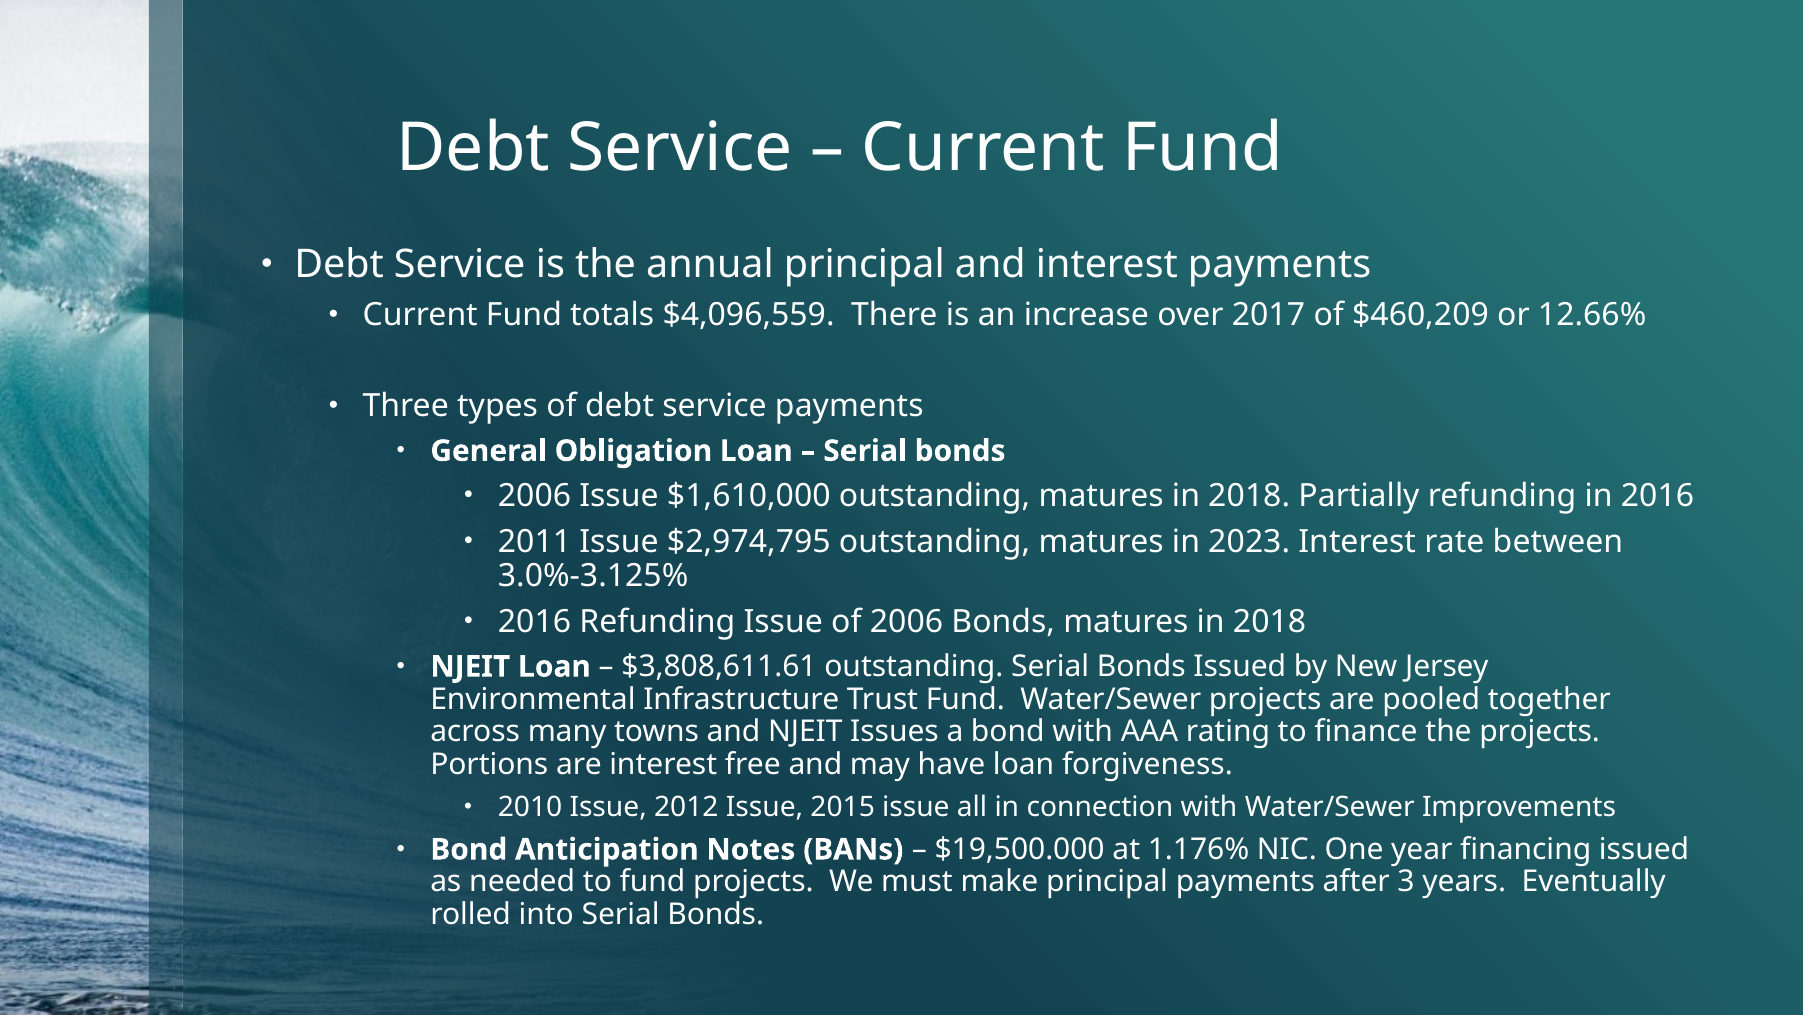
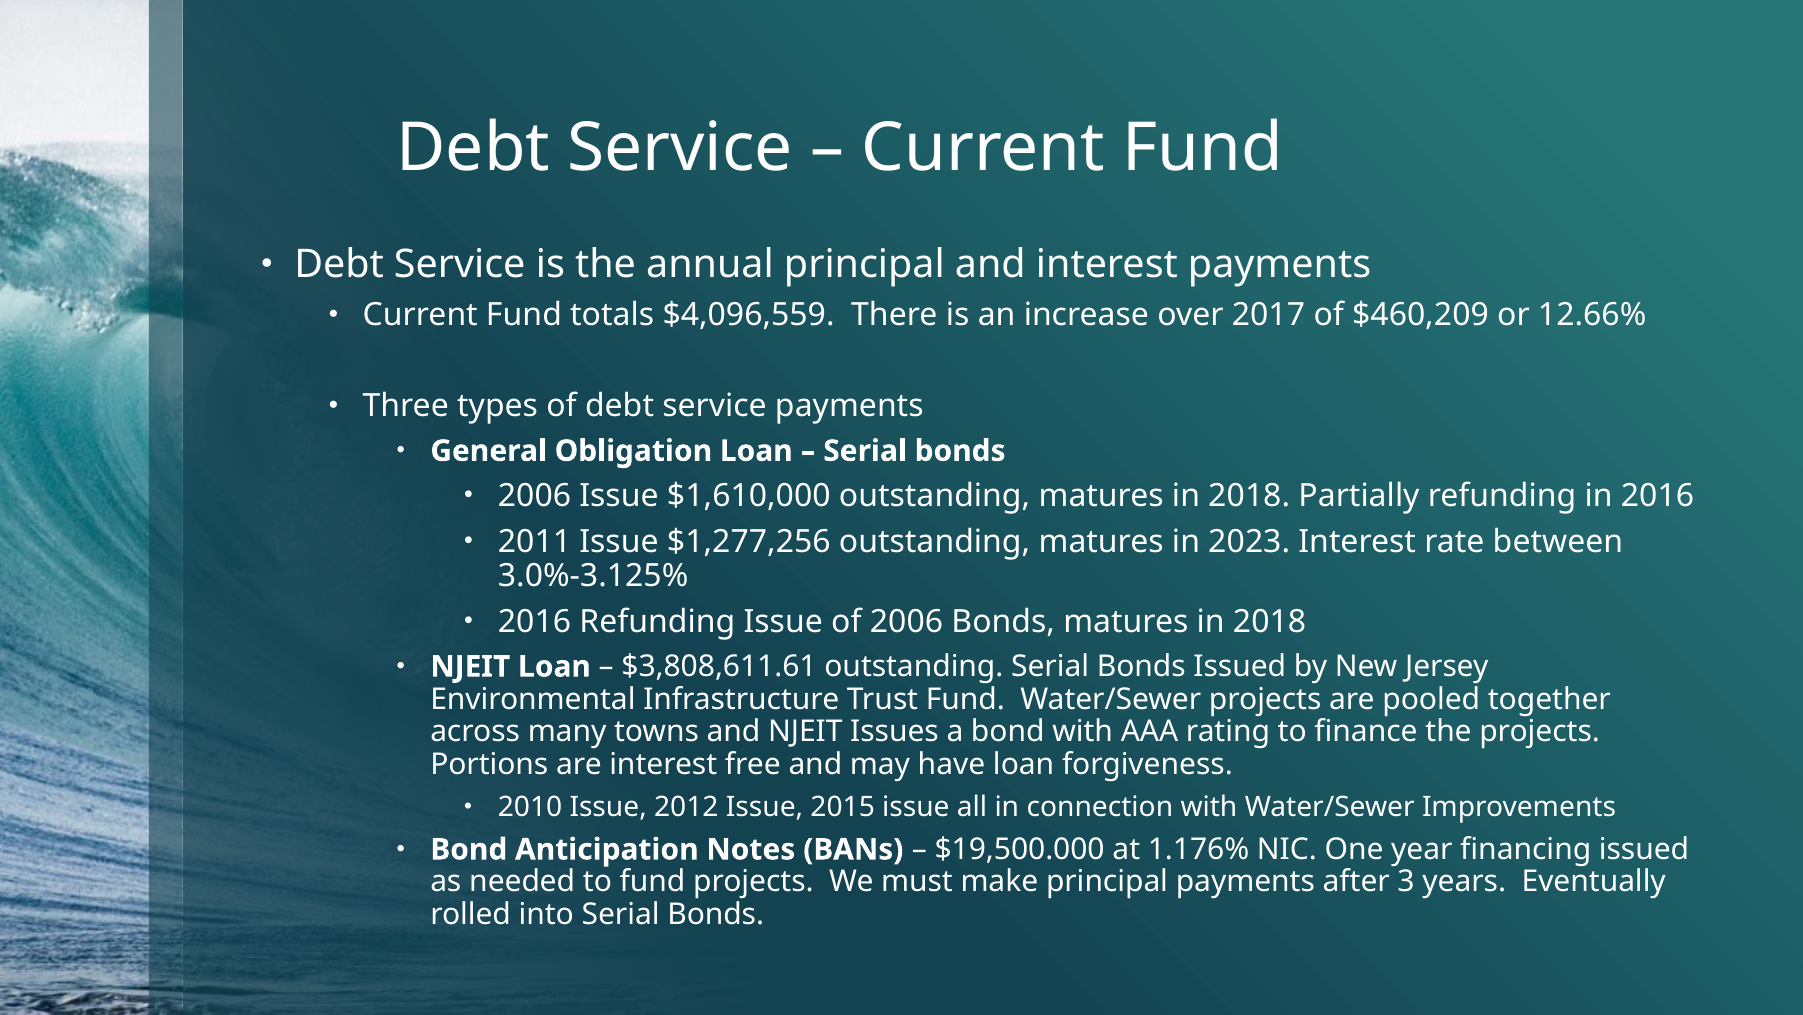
$2,974,795: $2,974,795 -> $1,277,256
